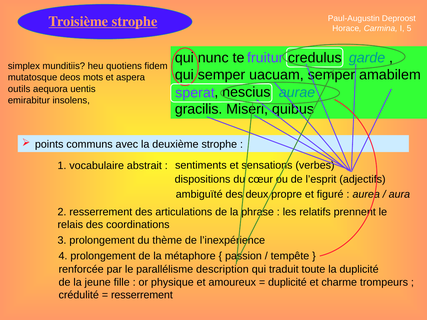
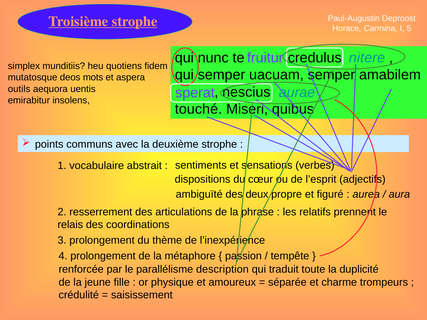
garde: garde -> nitere
gracilis: gracilis -> touché
duplicité at (287, 282): duplicité -> séparée
resserrement at (142, 295): resserrement -> saisissement
